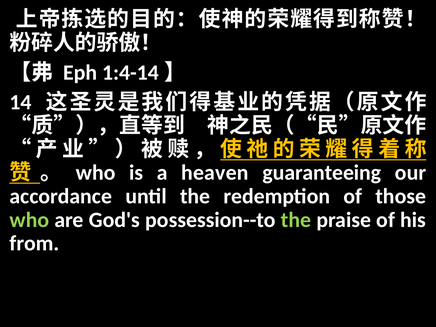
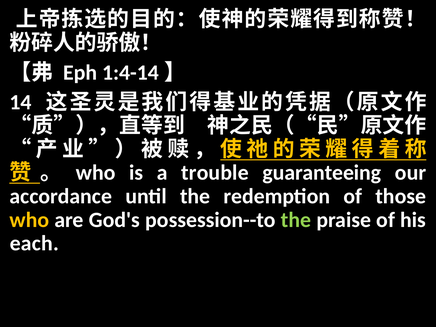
heaven: heaven -> trouble
who at (29, 220) colour: light green -> yellow
from: from -> each
